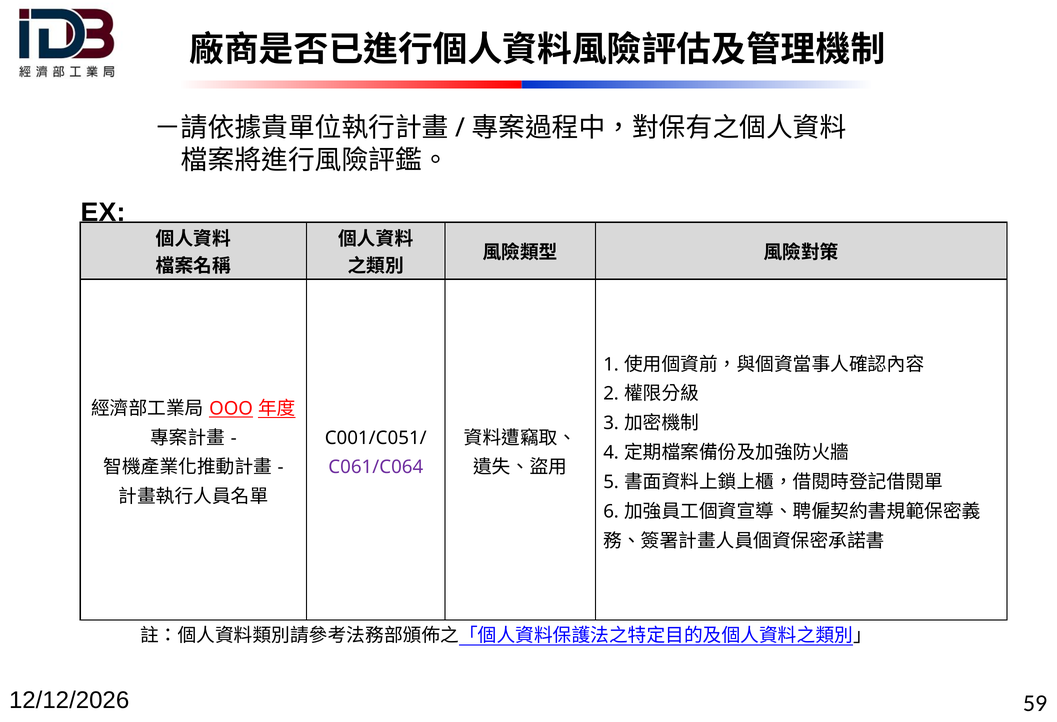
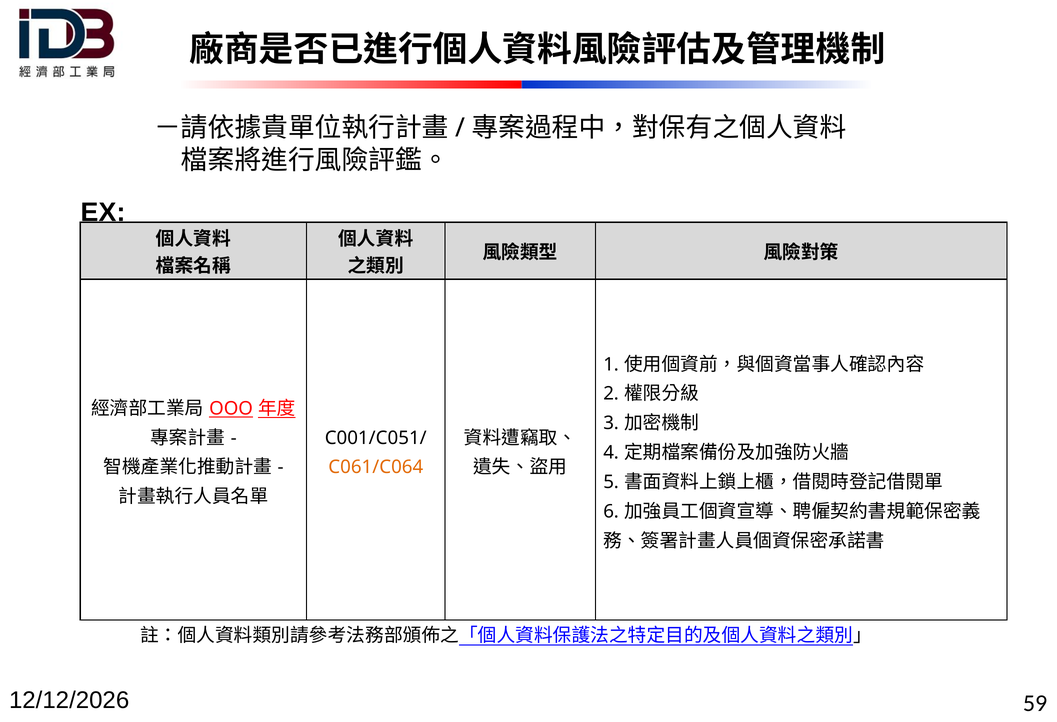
C061/C064 colour: purple -> orange
